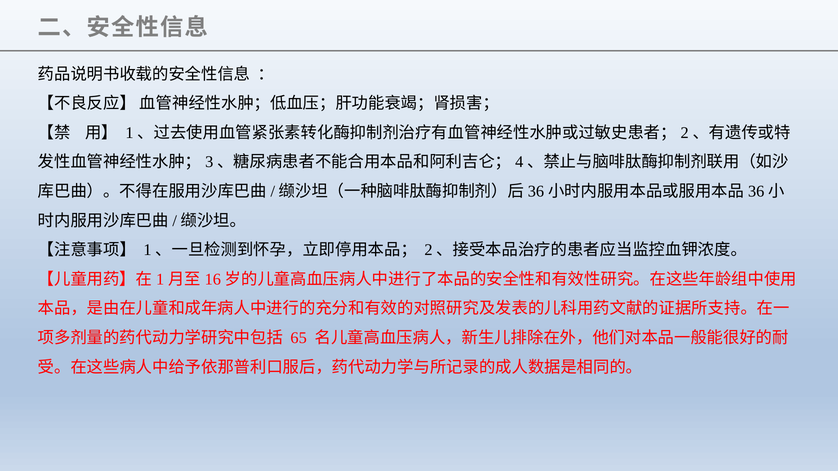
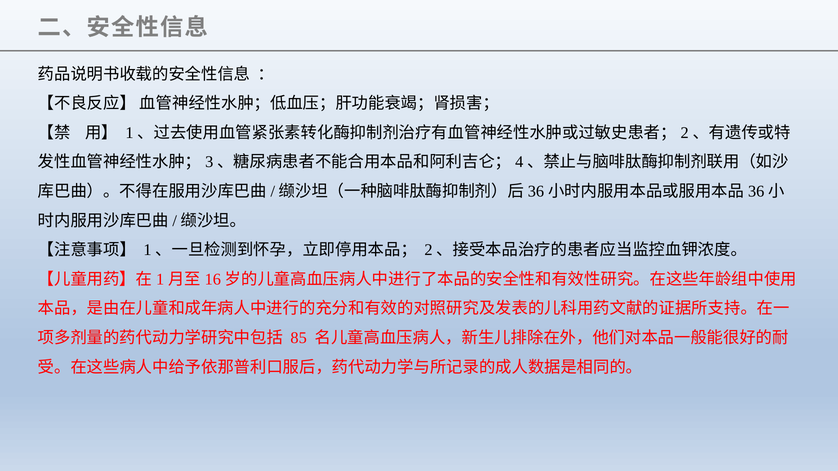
65: 65 -> 85
